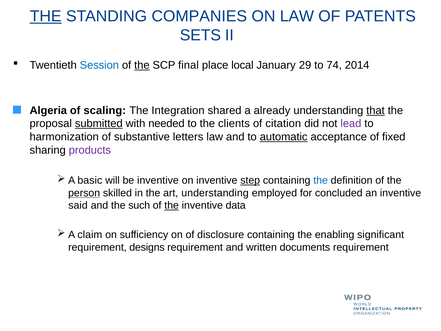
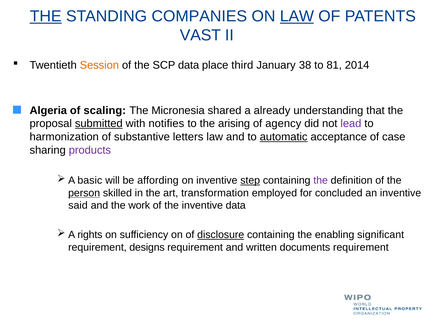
LAW at (297, 16) underline: none -> present
SETS: SETS -> VAST
Session colour: blue -> orange
the at (142, 65) underline: present -> none
SCP final: final -> data
local: local -> third
29: 29 -> 38
74: 74 -> 81
Integration: Integration -> Micronesia
that underline: present -> none
needed: needed -> notifies
clients: clients -> arising
citation: citation -> agency
fixed: fixed -> case
be inventive: inventive -> affording
the at (321, 180) colour: blue -> purple
art understanding: understanding -> transformation
such: such -> work
the at (172, 205) underline: present -> none
claim: claim -> rights
disclosure underline: none -> present
